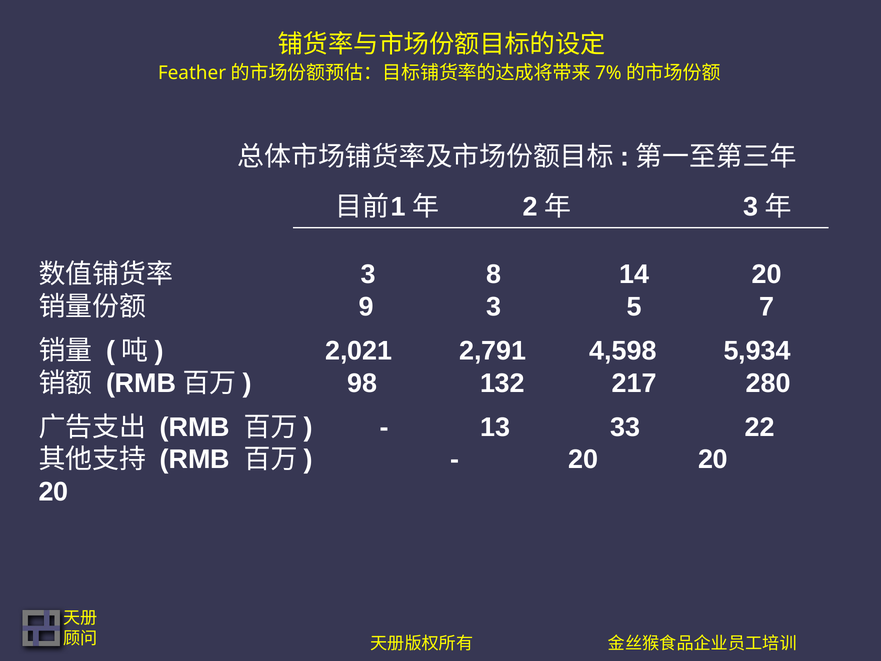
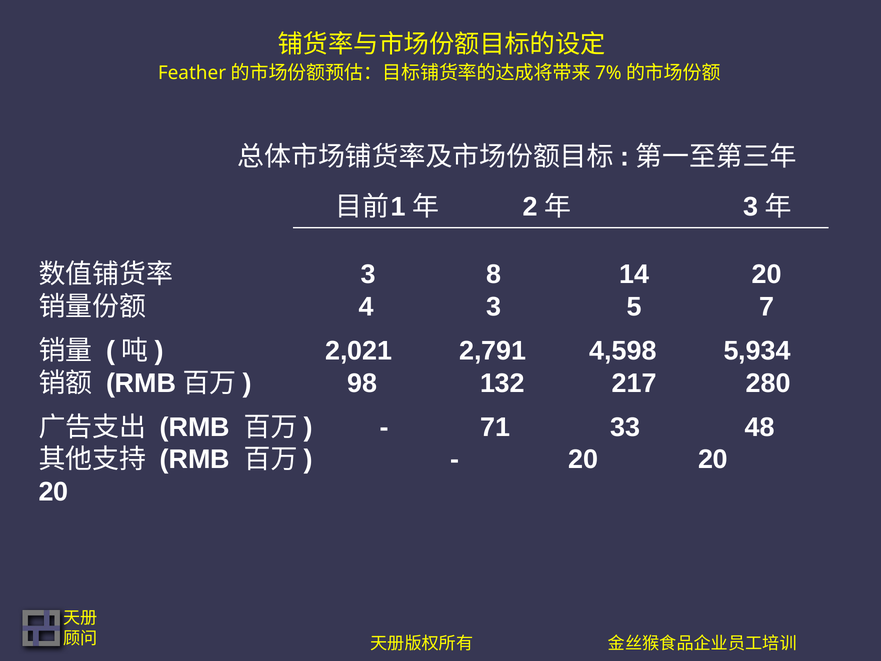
9: 9 -> 4
13: 13 -> 71
22: 22 -> 48
